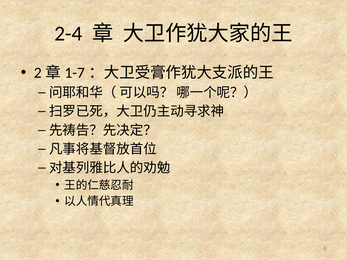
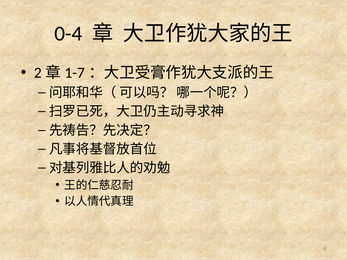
2-4: 2-4 -> 0-4
